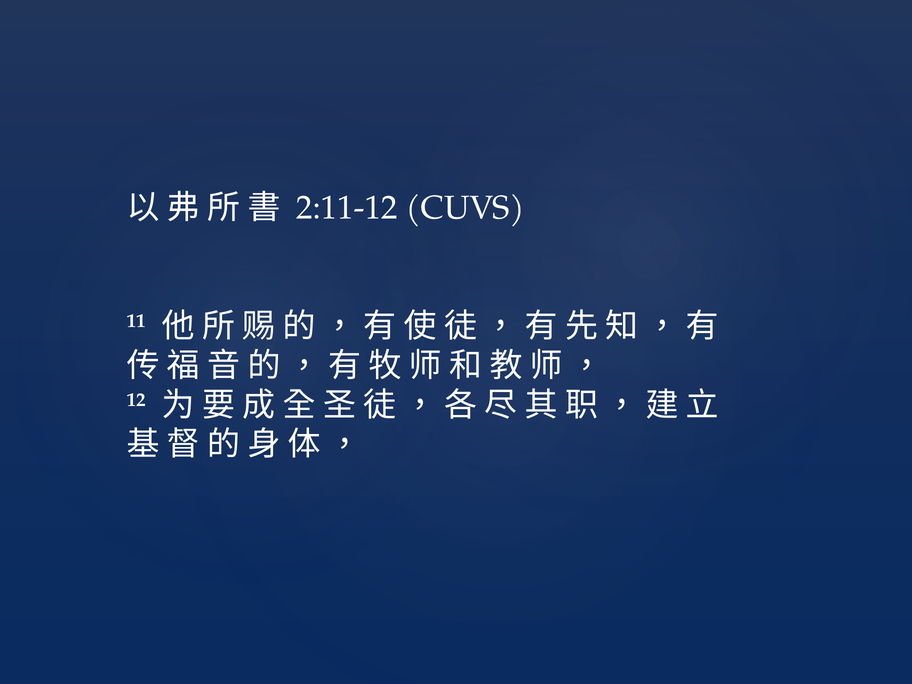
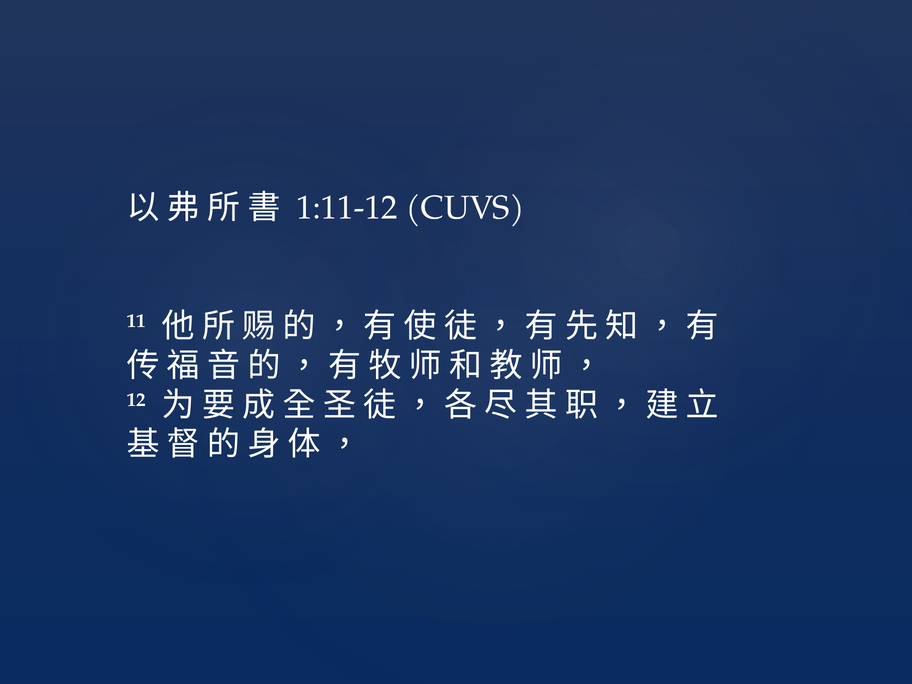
2:11-12: 2:11-12 -> 1:11-12
